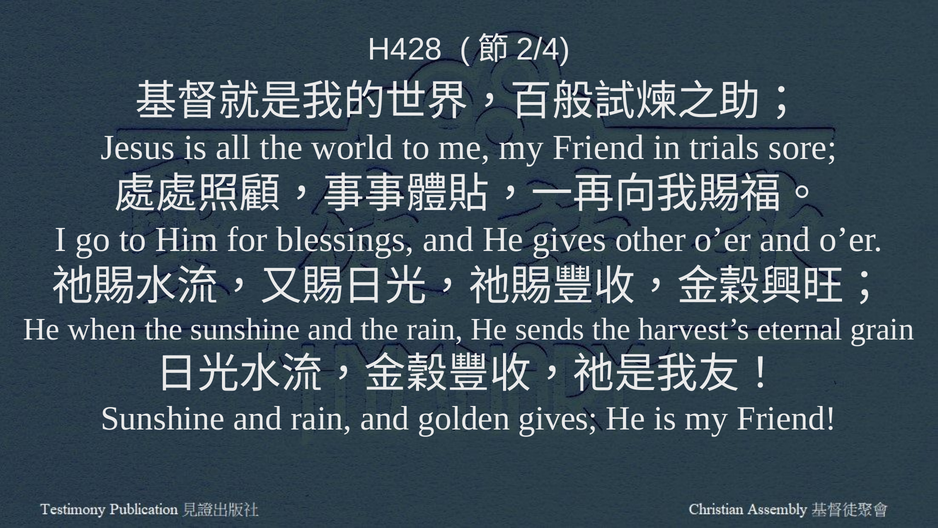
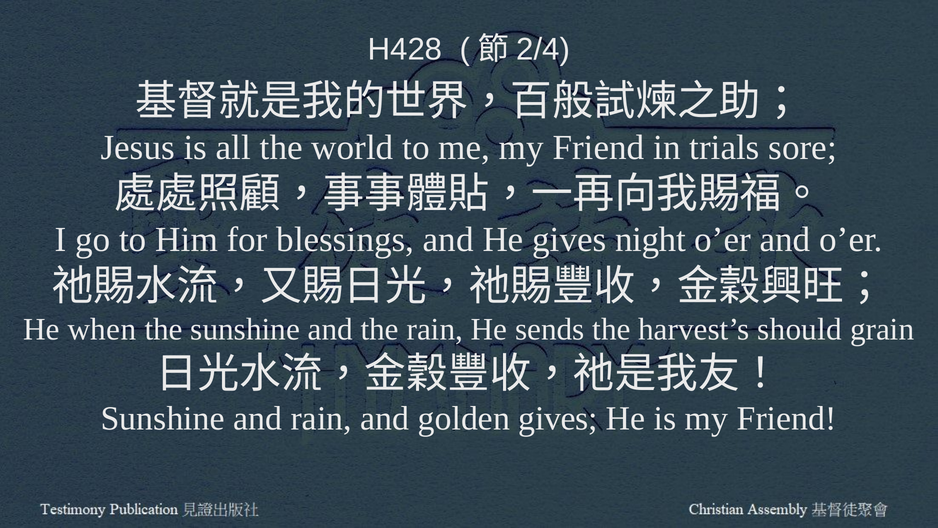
other: other -> night
eternal: eternal -> should
